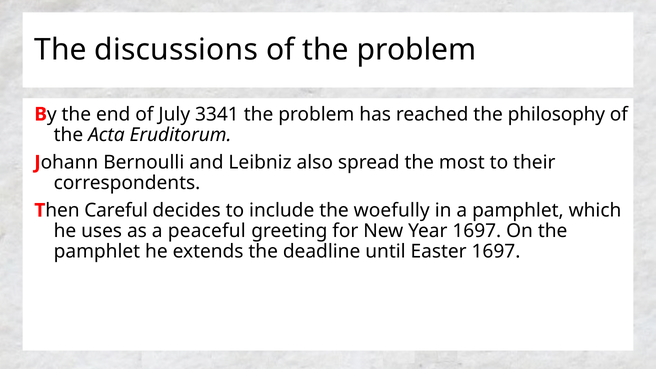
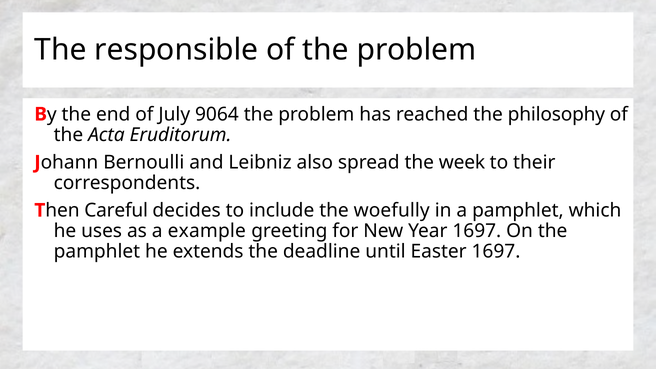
discussions: discussions -> responsible
3341: 3341 -> 9064
most: most -> week
peaceful: peaceful -> example
